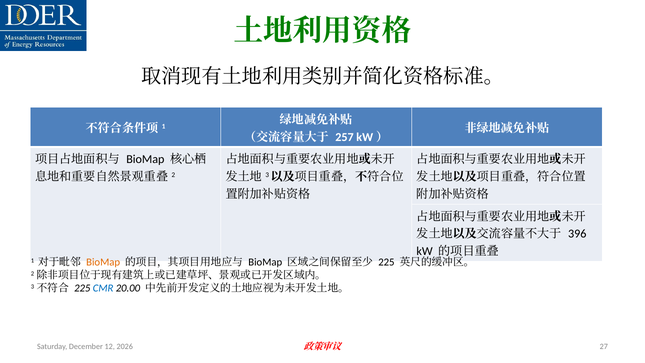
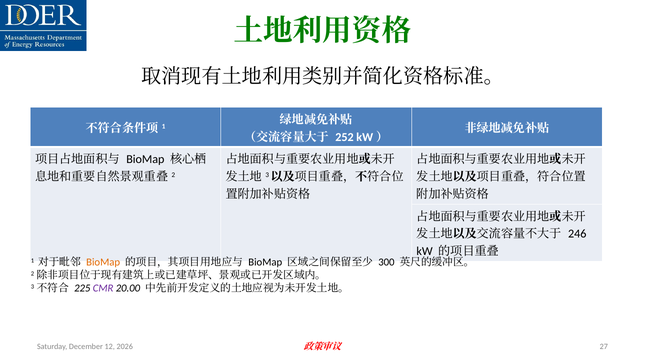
257: 257 -> 252
396: 396 -> 246
225 at (386, 262): 225 -> 300
CMR colour: blue -> purple
